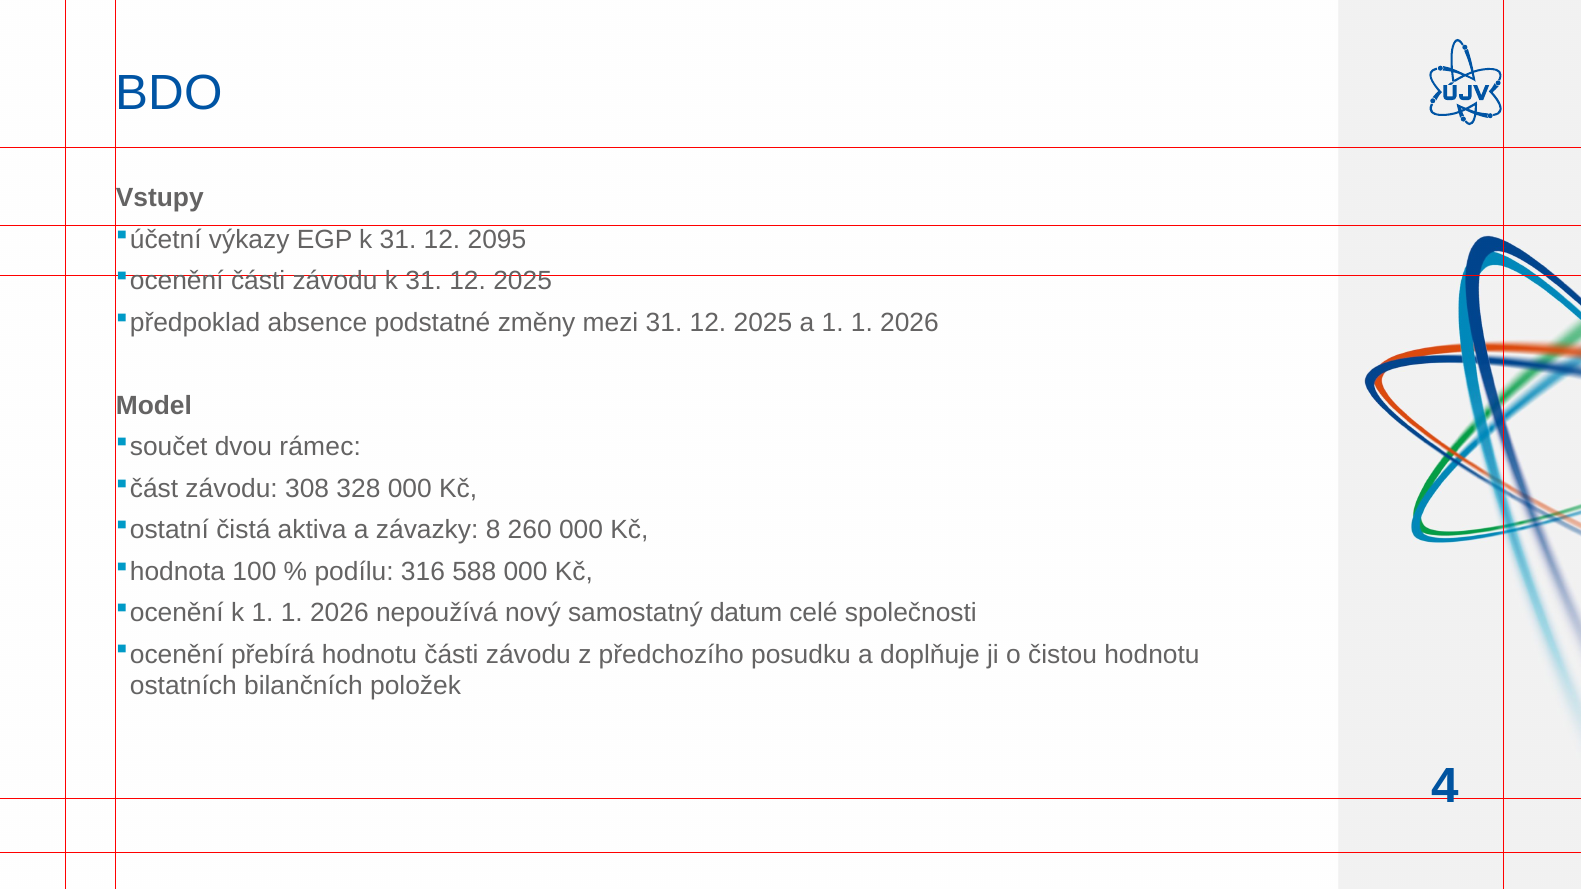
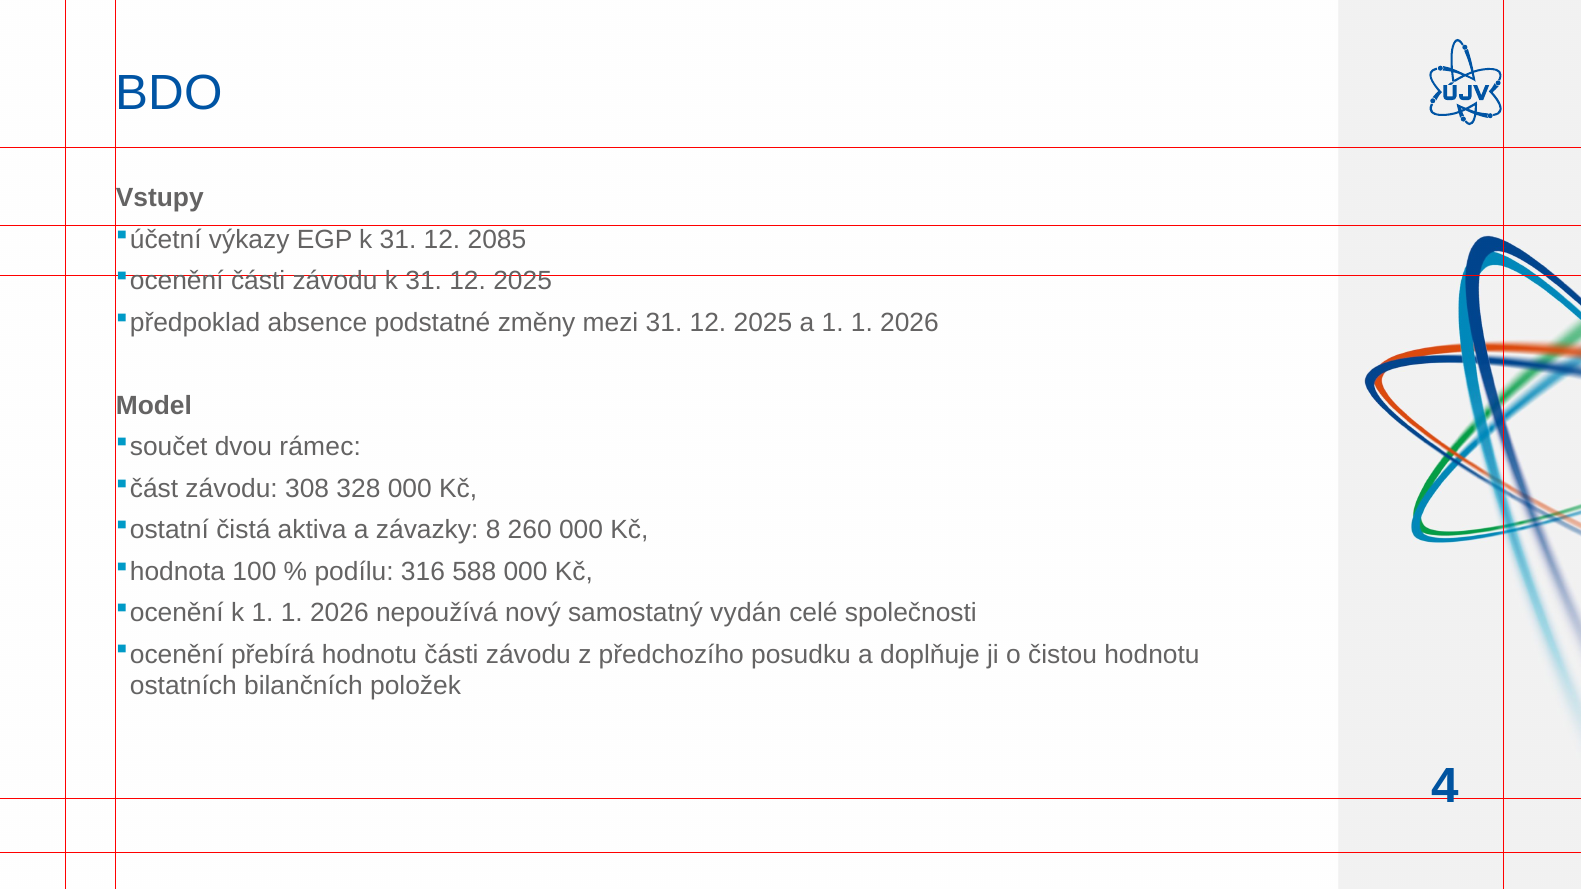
2095: 2095 -> 2085
datum: datum -> vydán
